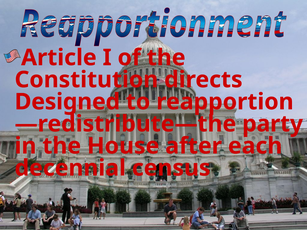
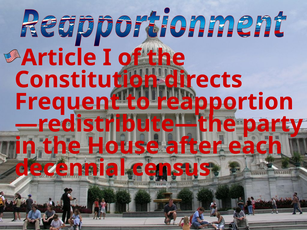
Designed: Designed -> Frequent
